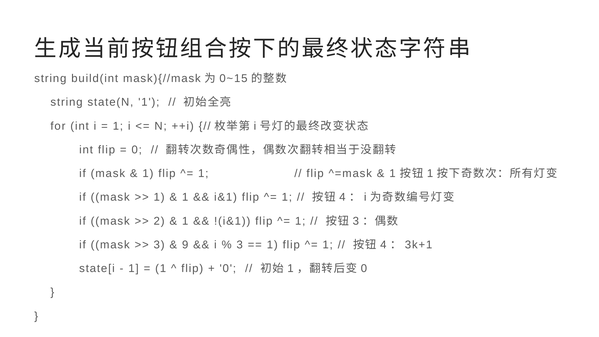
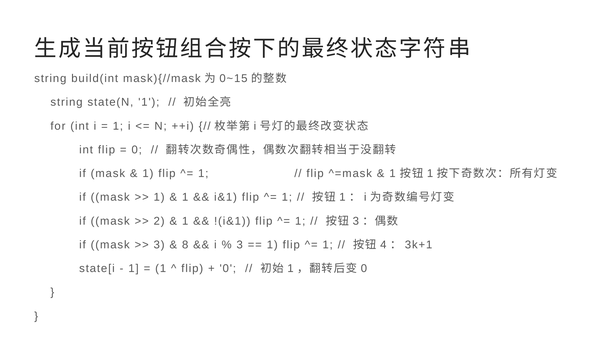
4 at (342, 197): 4 -> 1
9: 9 -> 8
